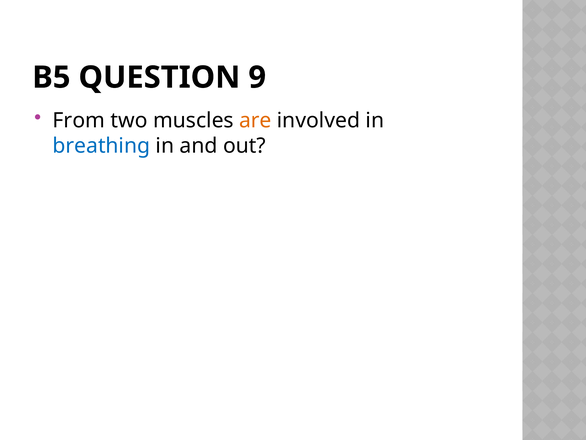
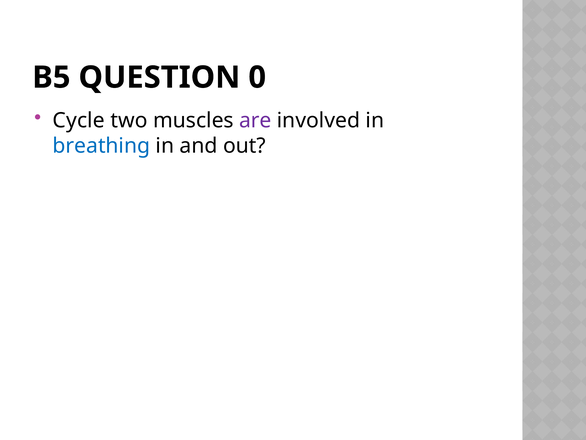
9: 9 -> 0
From: From -> Cycle
are colour: orange -> purple
